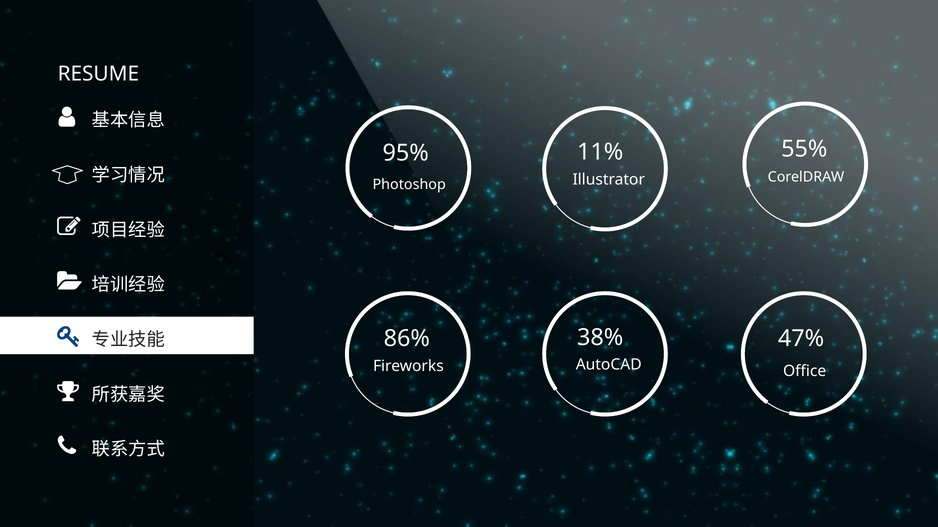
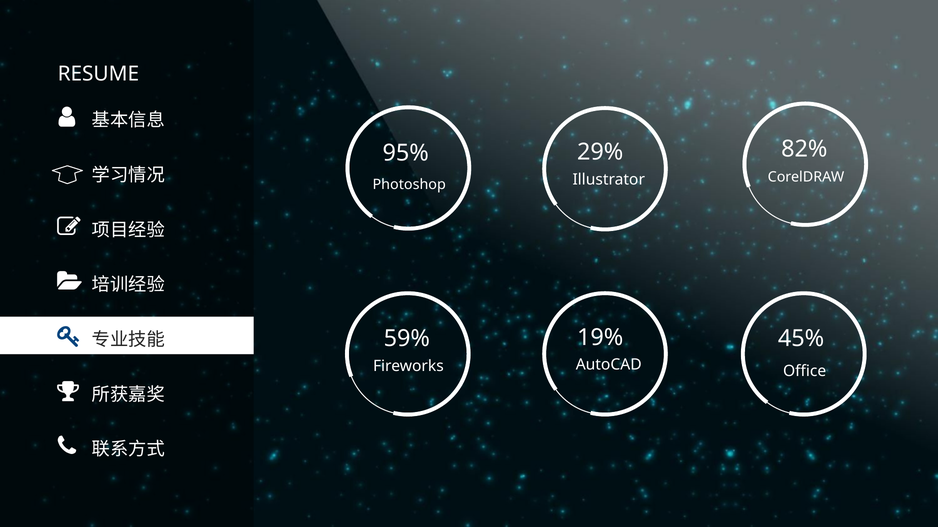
55%: 55% -> 82%
11%: 11% -> 29%
38%: 38% -> 19%
86%: 86% -> 59%
47%: 47% -> 45%
